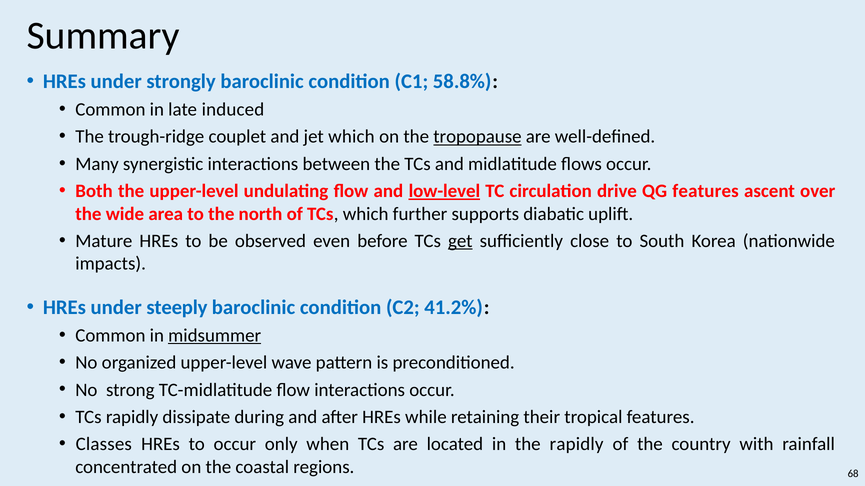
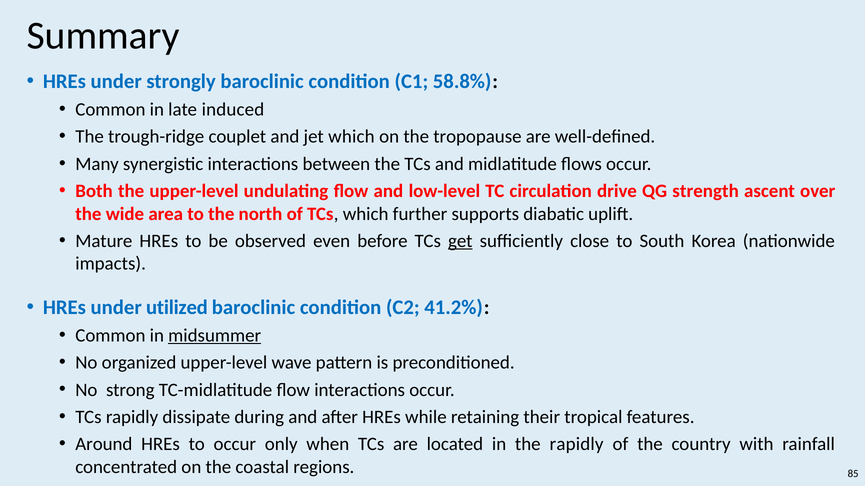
tropopause underline: present -> none
low-level underline: present -> none
QG features: features -> strength
steeply: steeply -> utilized
Classes: Classes -> Around
68: 68 -> 85
